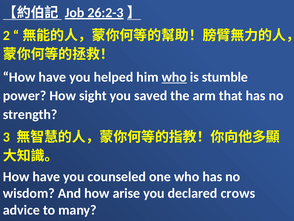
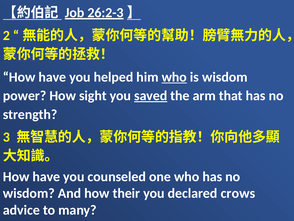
is stumble: stumble -> wisdom
saved underline: none -> present
arise: arise -> their
